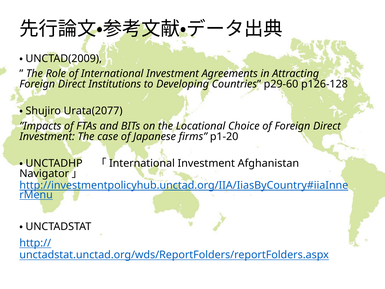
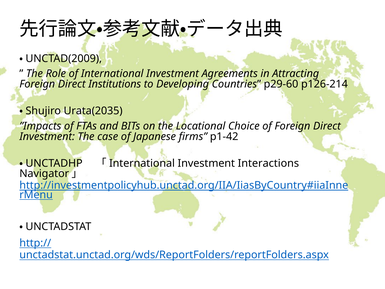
p126-128: p126-128 -> p126-214
Urata(2077: Urata(2077 -> Urata(2035
p1-20: p1-20 -> p1-42
Afghanistan: Afghanistan -> Interactions
